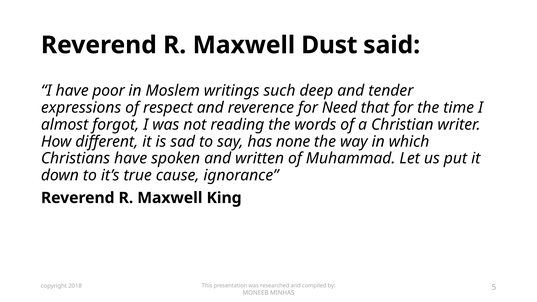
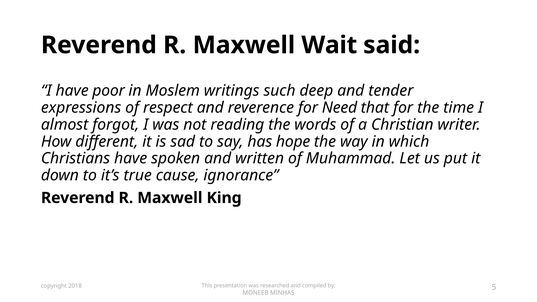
Dust: Dust -> Wait
none: none -> hope
